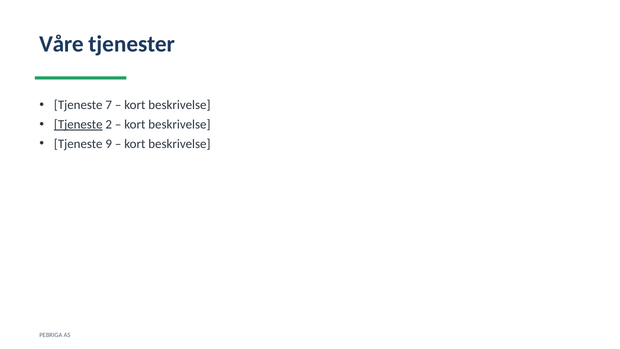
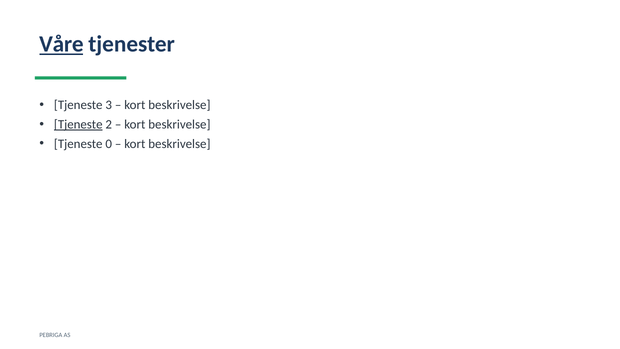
Våre underline: none -> present
7: 7 -> 3
9: 9 -> 0
